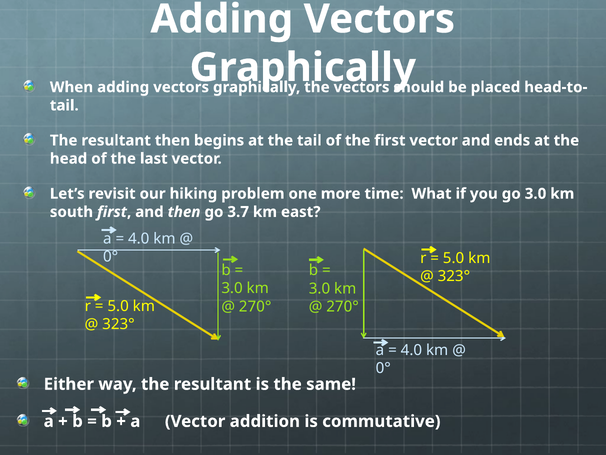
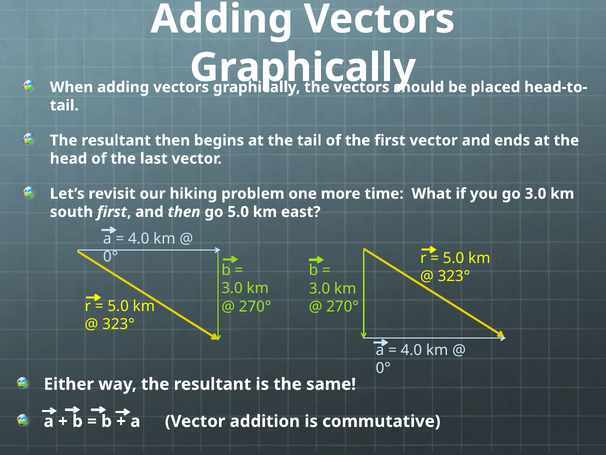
go 3.7: 3.7 -> 5.0
